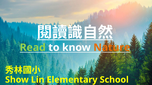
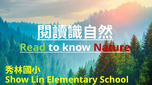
Nature colour: orange -> red
